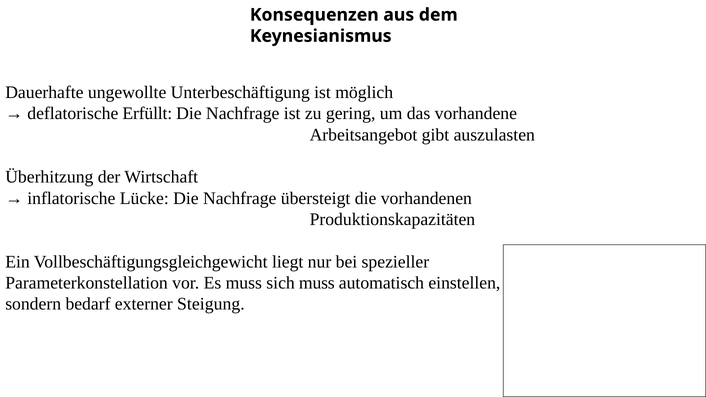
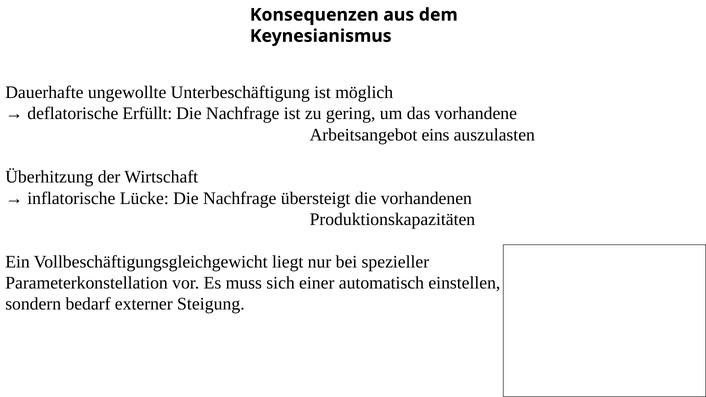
gibt: gibt -> eins
sich muss: muss -> einer
